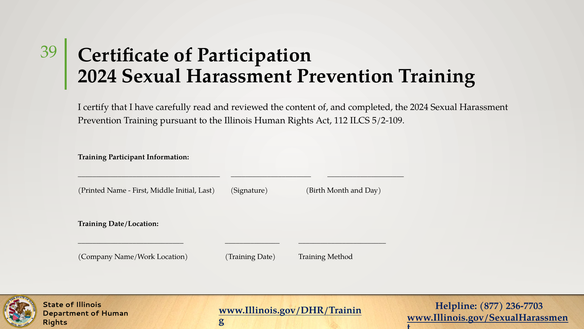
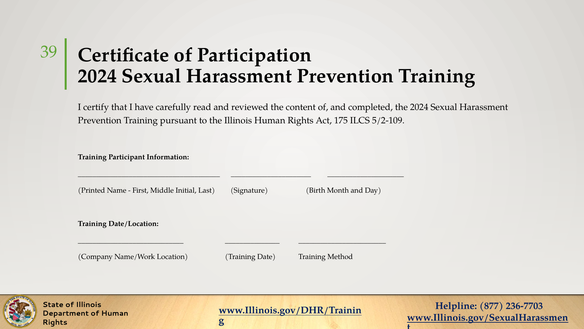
112: 112 -> 175
